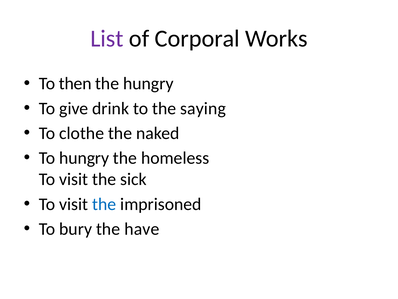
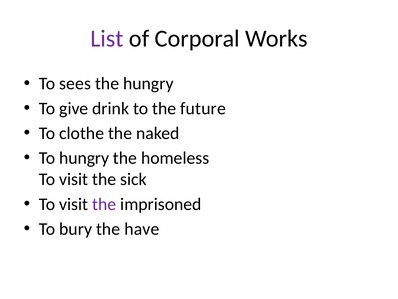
then: then -> sees
saying: saying -> future
the at (104, 204) colour: blue -> purple
